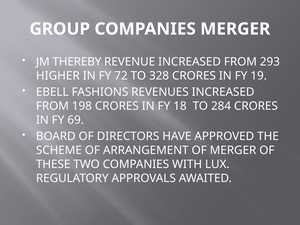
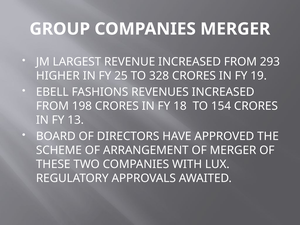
THEREBY: THEREBY -> LARGEST
72: 72 -> 25
284: 284 -> 154
69: 69 -> 13
